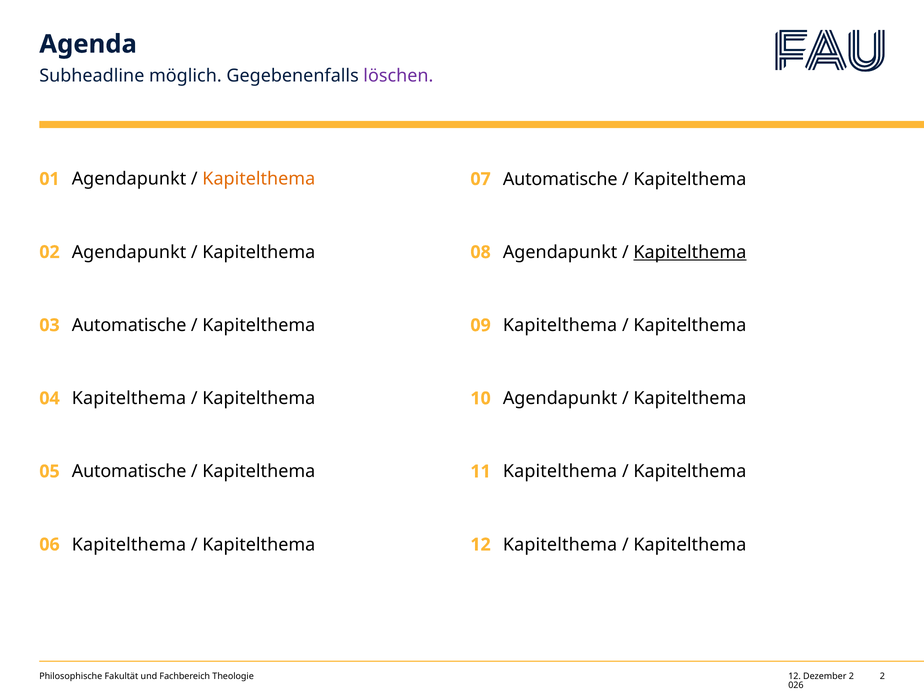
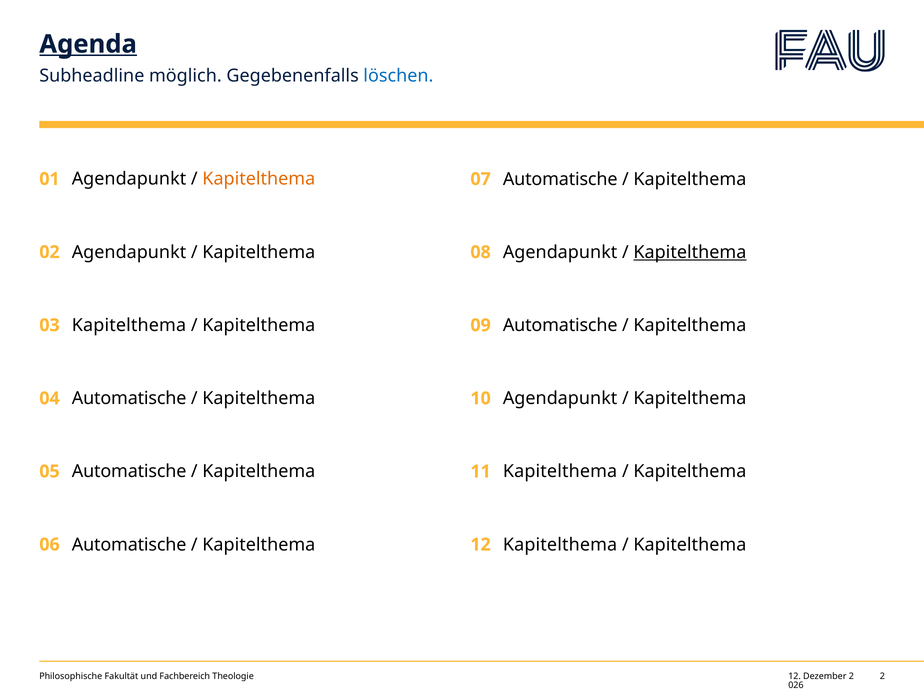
Agenda underline: none -> present
löschen colour: purple -> blue
Automatische at (129, 325): Automatische -> Kapitelthema
Kapitelthema at (560, 325): Kapitelthema -> Automatische
Kapitelthema at (129, 398): Kapitelthema -> Automatische
Kapitelthema at (129, 545): Kapitelthema -> Automatische
